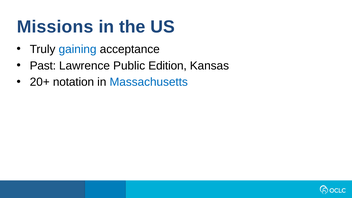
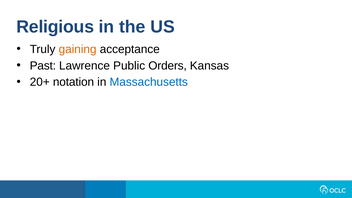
Missions: Missions -> Religious
gaining colour: blue -> orange
Edition: Edition -> Orders
